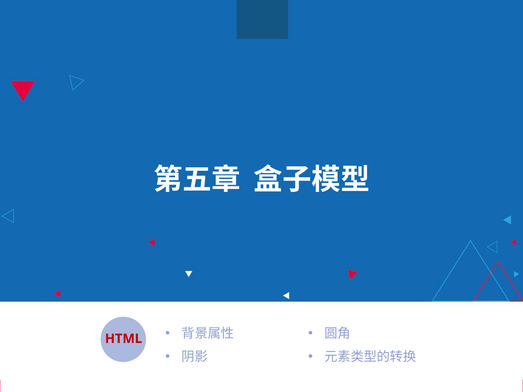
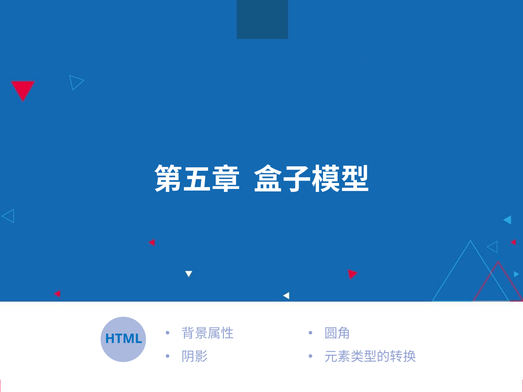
HTML colour: red -> blue
